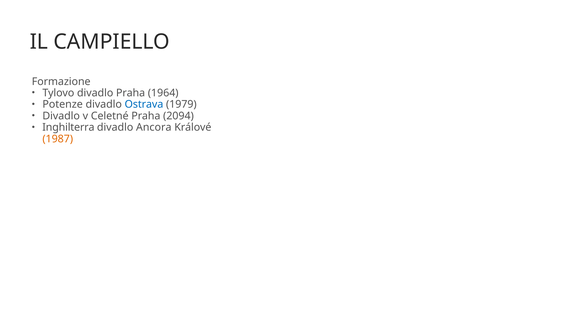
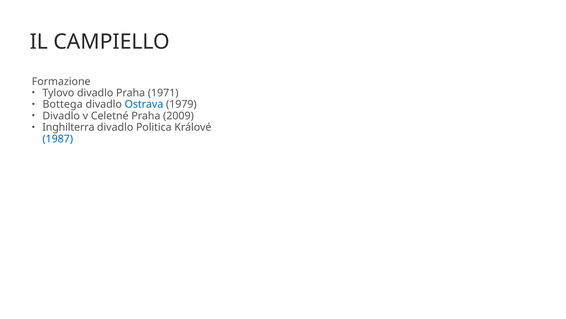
1964: 1964 -> 1971
Potenze: Potenze -> Bottega
2094: 2094 -> 2009
Ancora: Ancora -> Politica
1987 colour: orange -> blue
